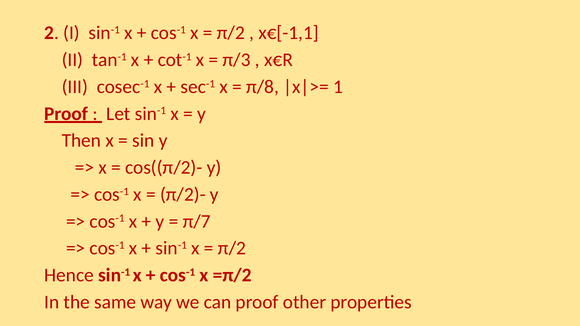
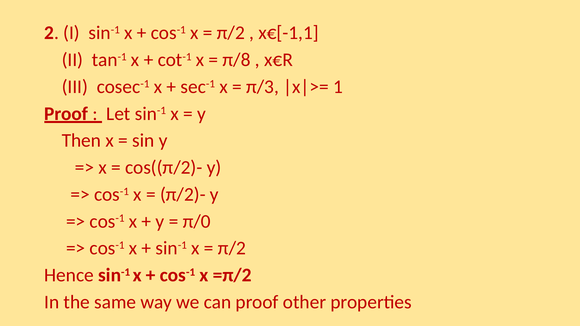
π/3: π/3 -> π/8
π/8: π/8 -> π/3
π/7: π/7 -> π/0
